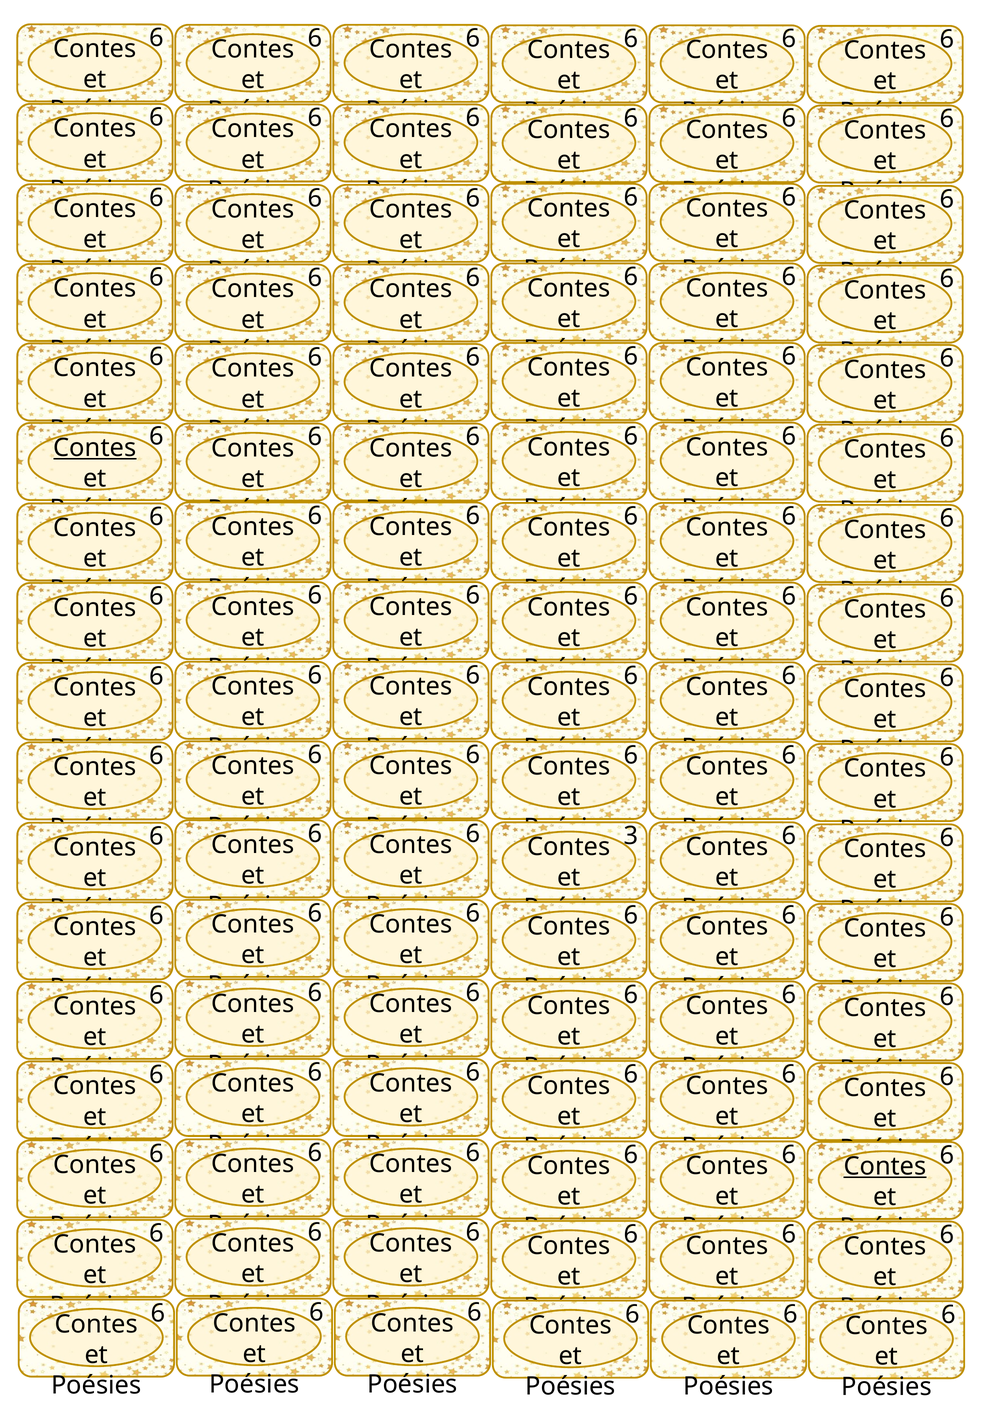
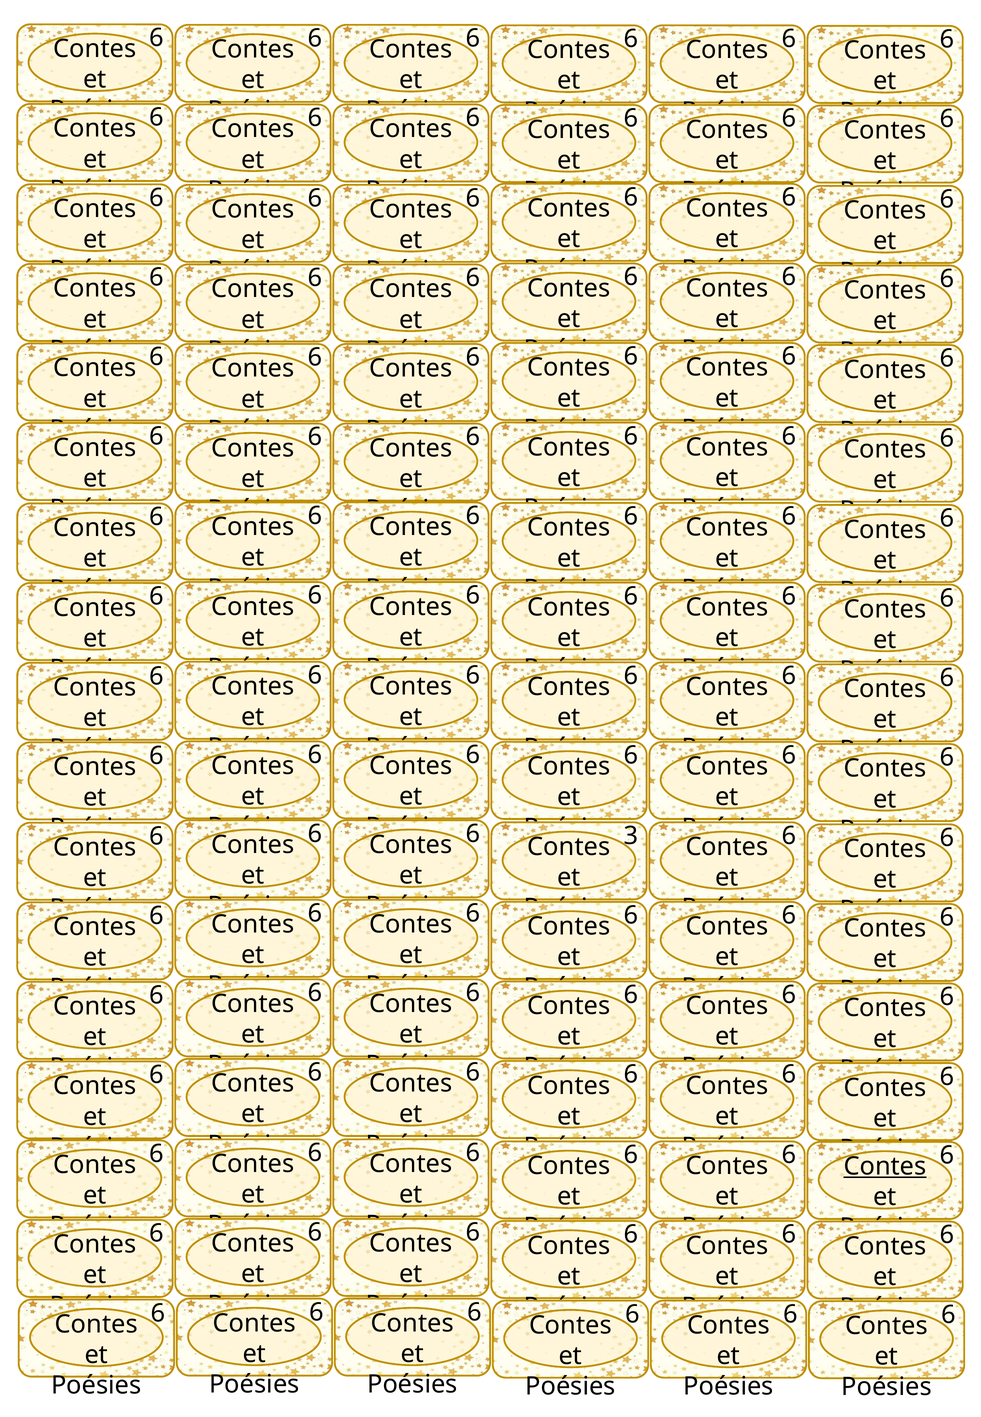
Contes at (95, 448) underline: present -> none
